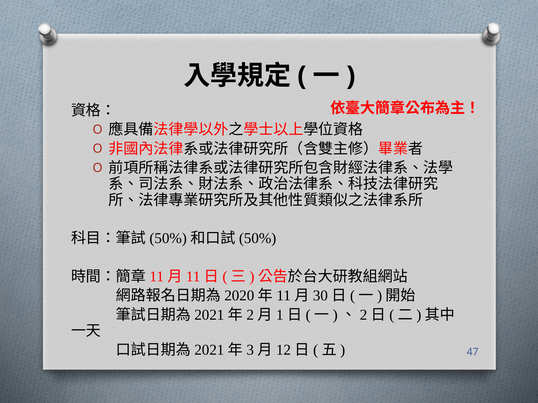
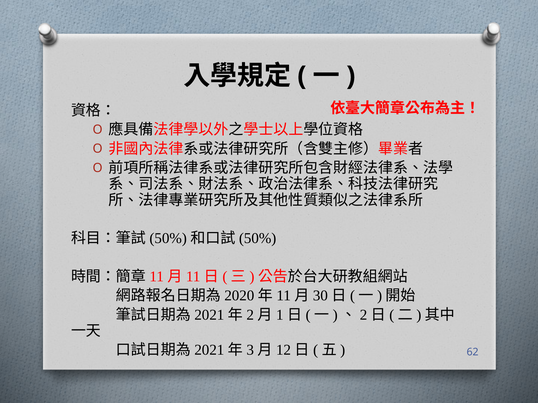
47: 47 -> 62
